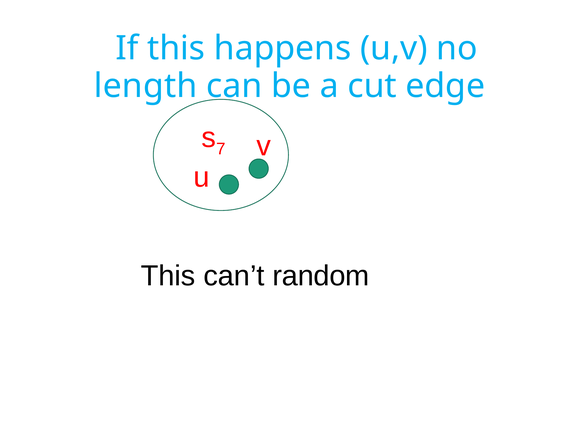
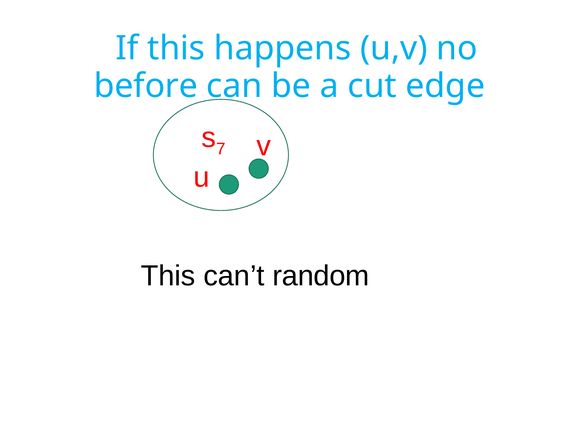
length: length -> before
